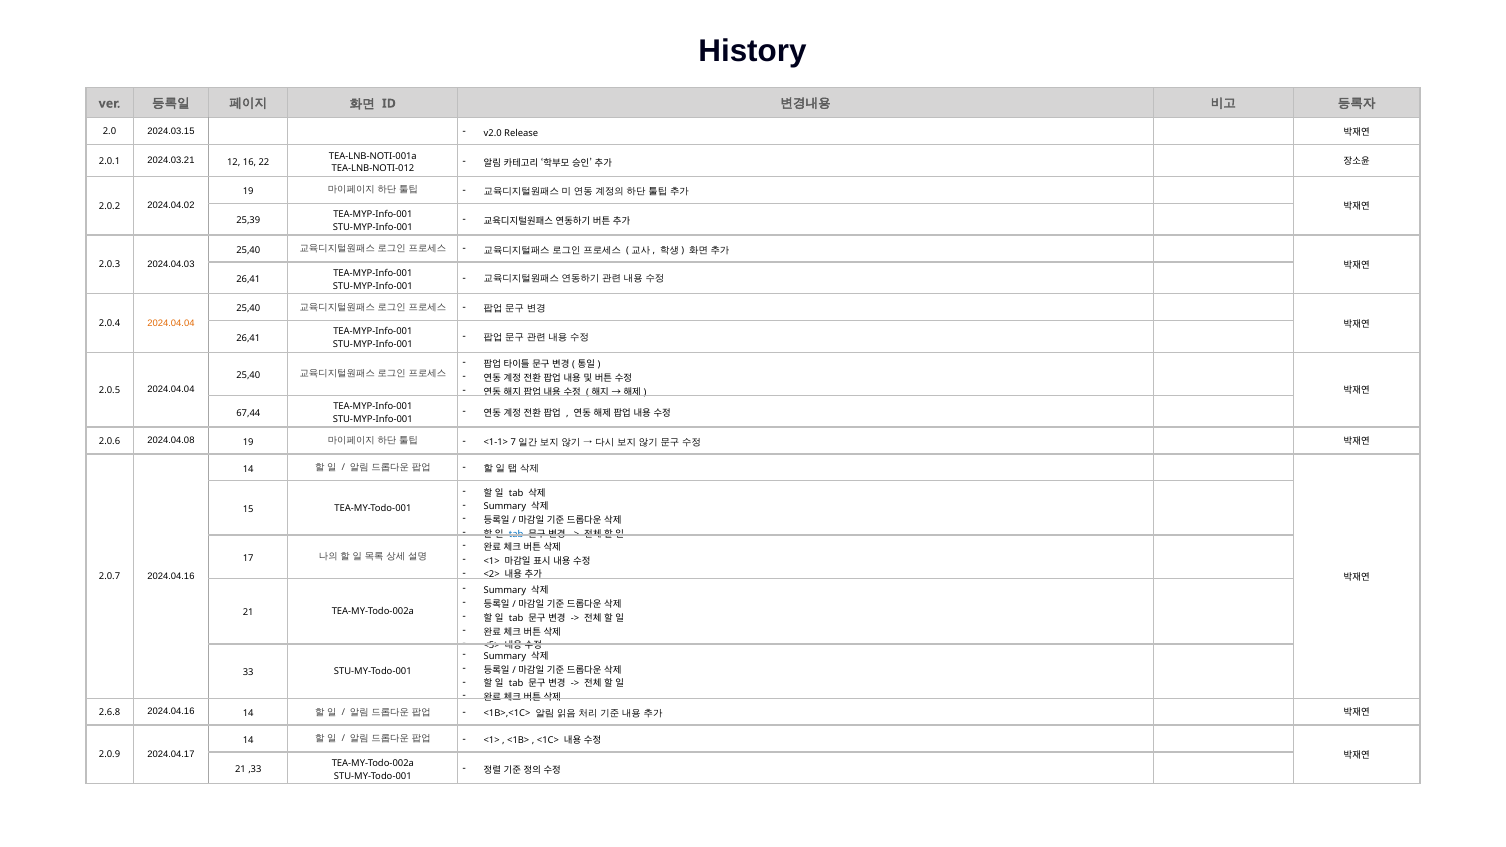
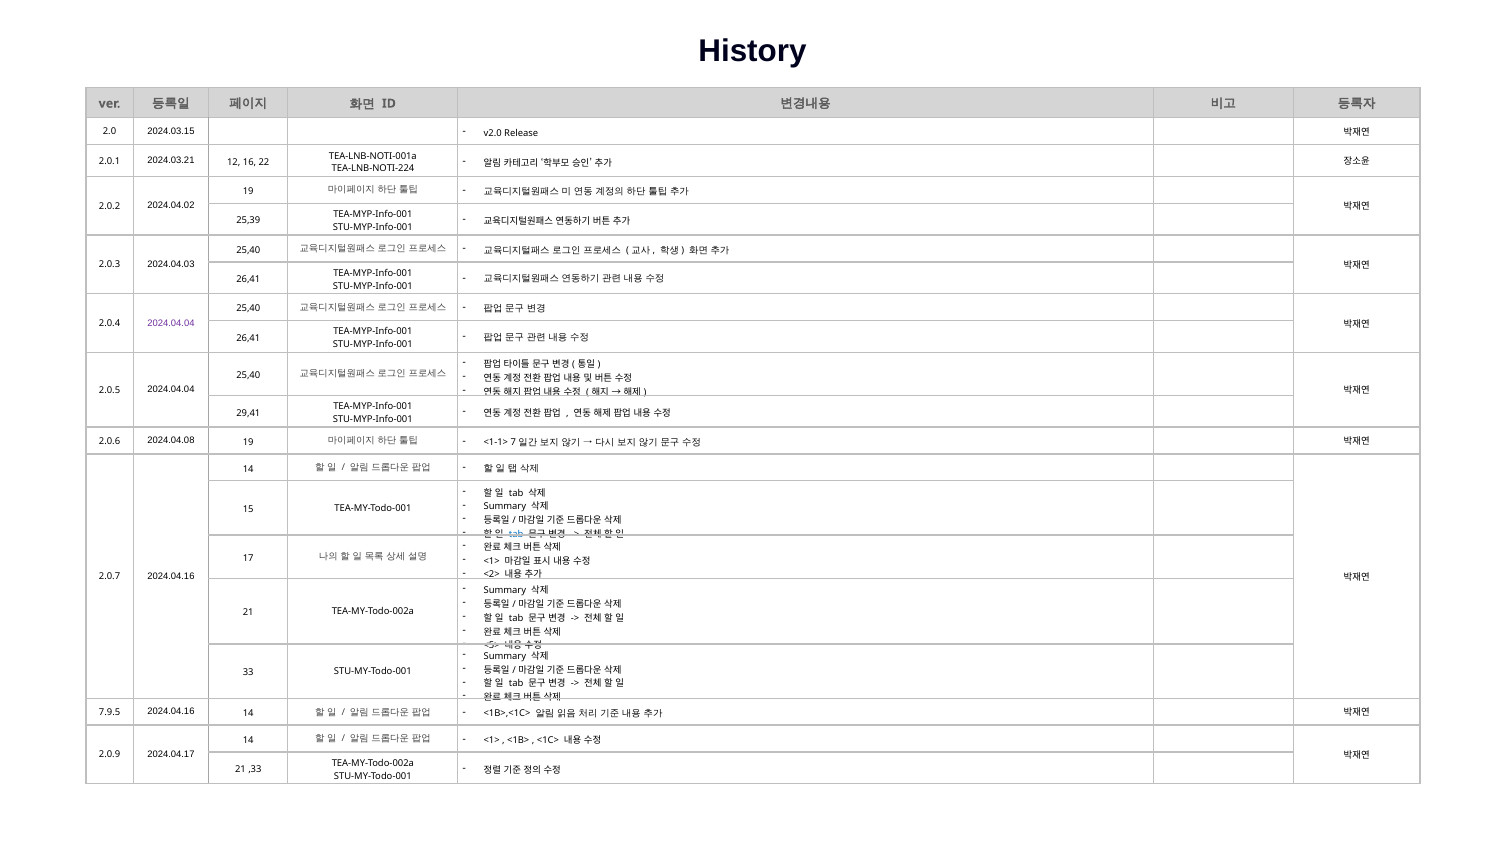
TEA-LNB-NOTI-012: TEA-LNB-NOTI-012 -> TEA-LNB-NOTI-224
2024.04.04 at (171, 323) colour: orange -> purple
67,44: 67,44 -> 29,41
2.6.8: 2.6.8 -> 7.9.5
